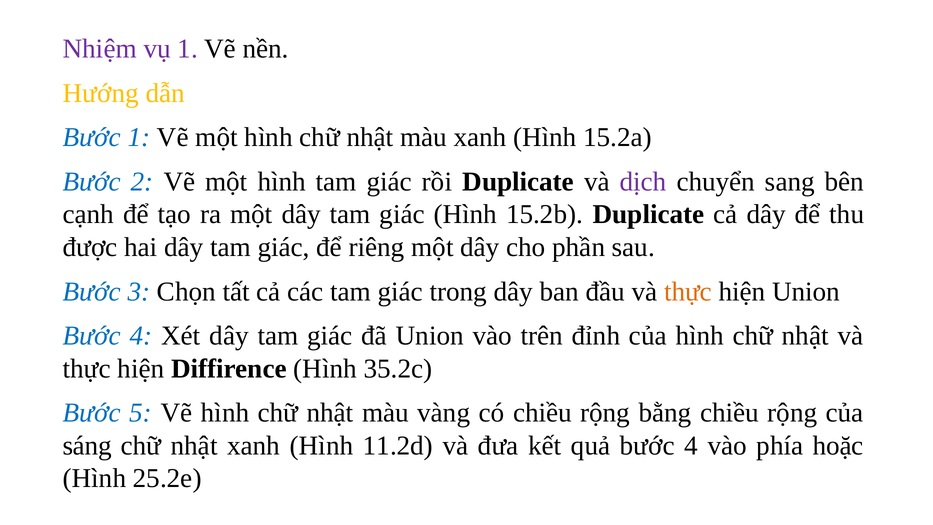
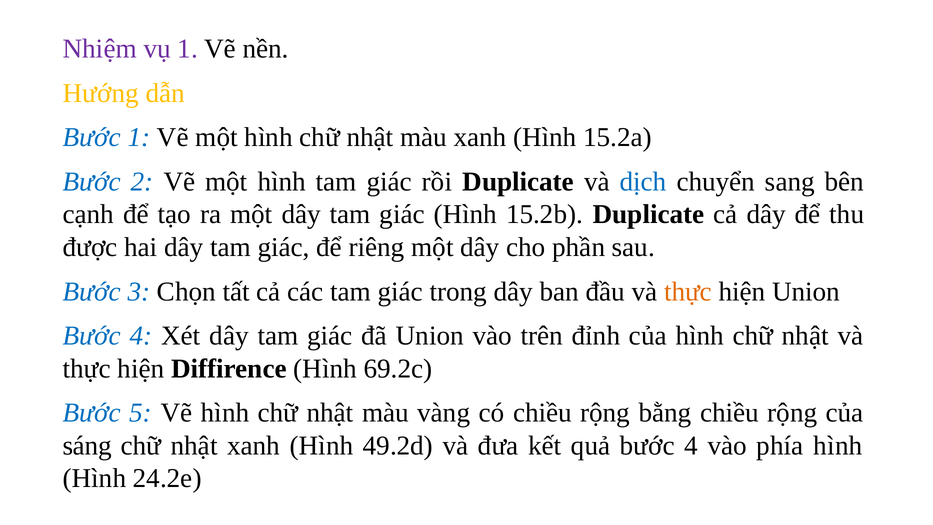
dịch colour: purple -> blue
35.2c: 35.2c -> 69.2c
11.2d: 11.2d -> 49.2d
phía hoặc: hoặc -> hình
25.2e: 25.2e -> 24.2e
